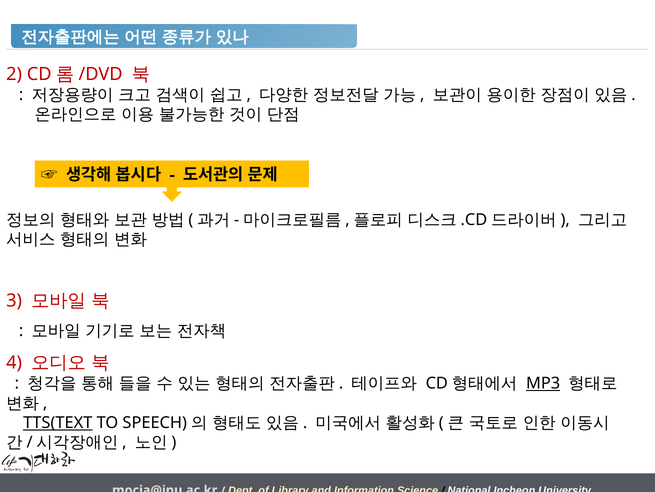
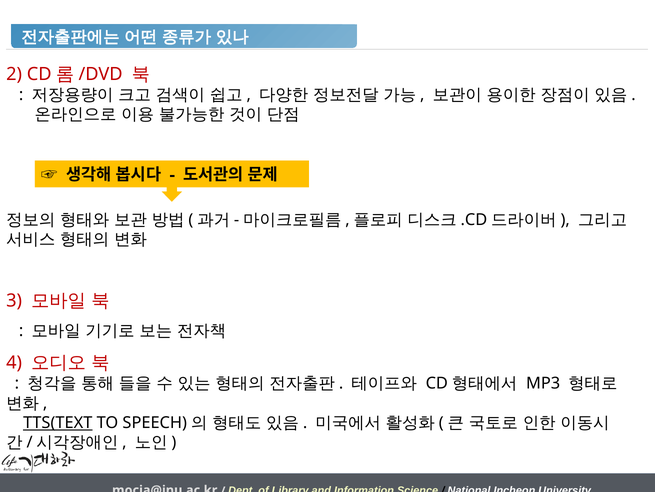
MP3 underline: present -> none
